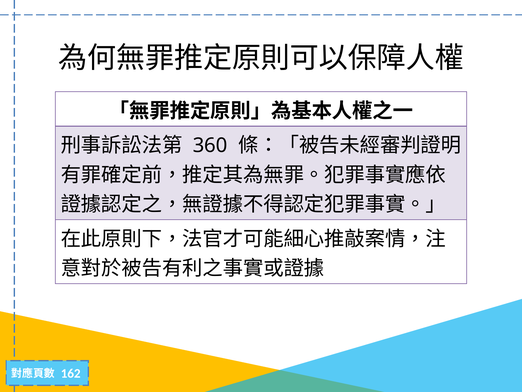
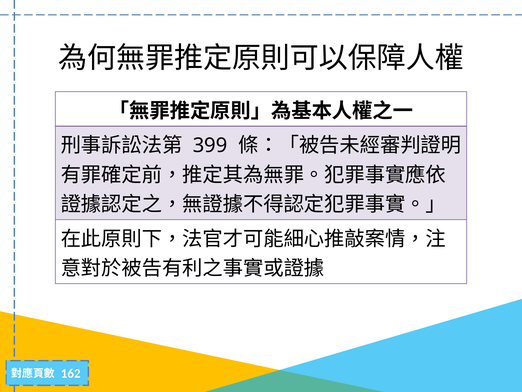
360: 360 -> 399
